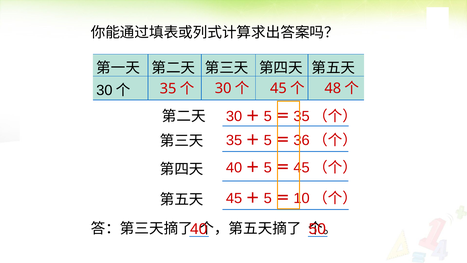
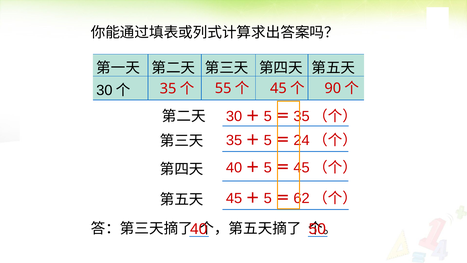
30 at (223, 88): 30 -> 55
48: 48 -> 90
36: 36 -> 24
10: 10 -> 62
